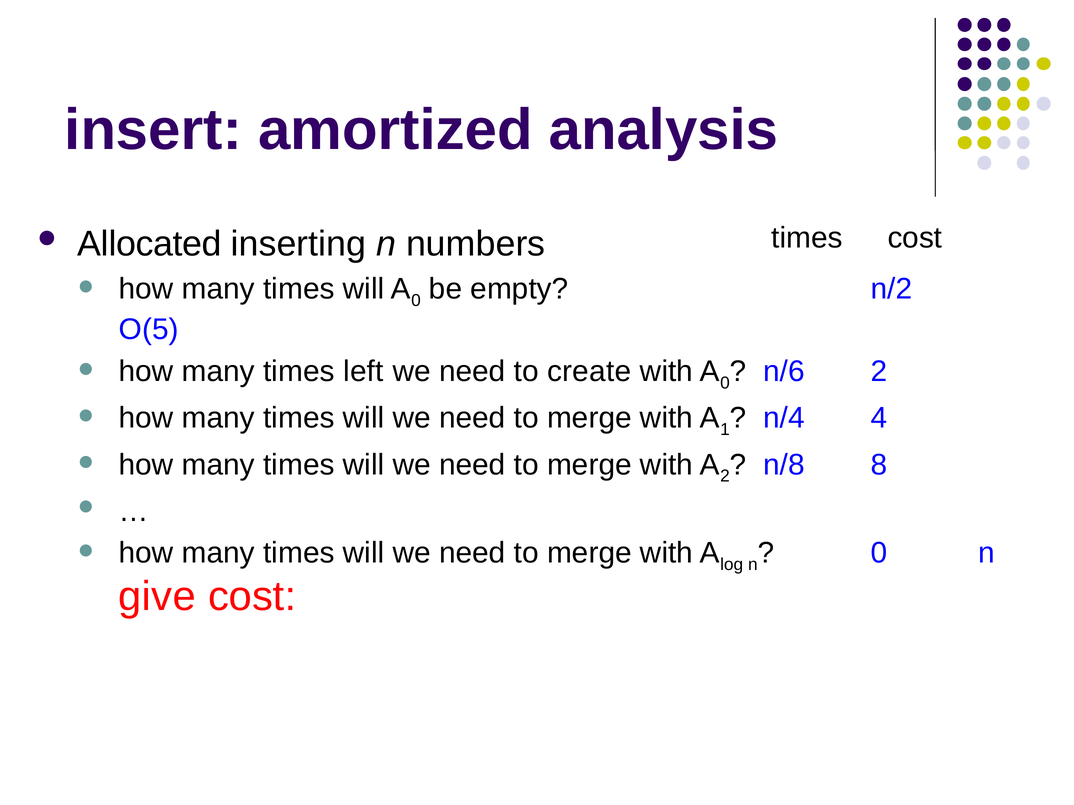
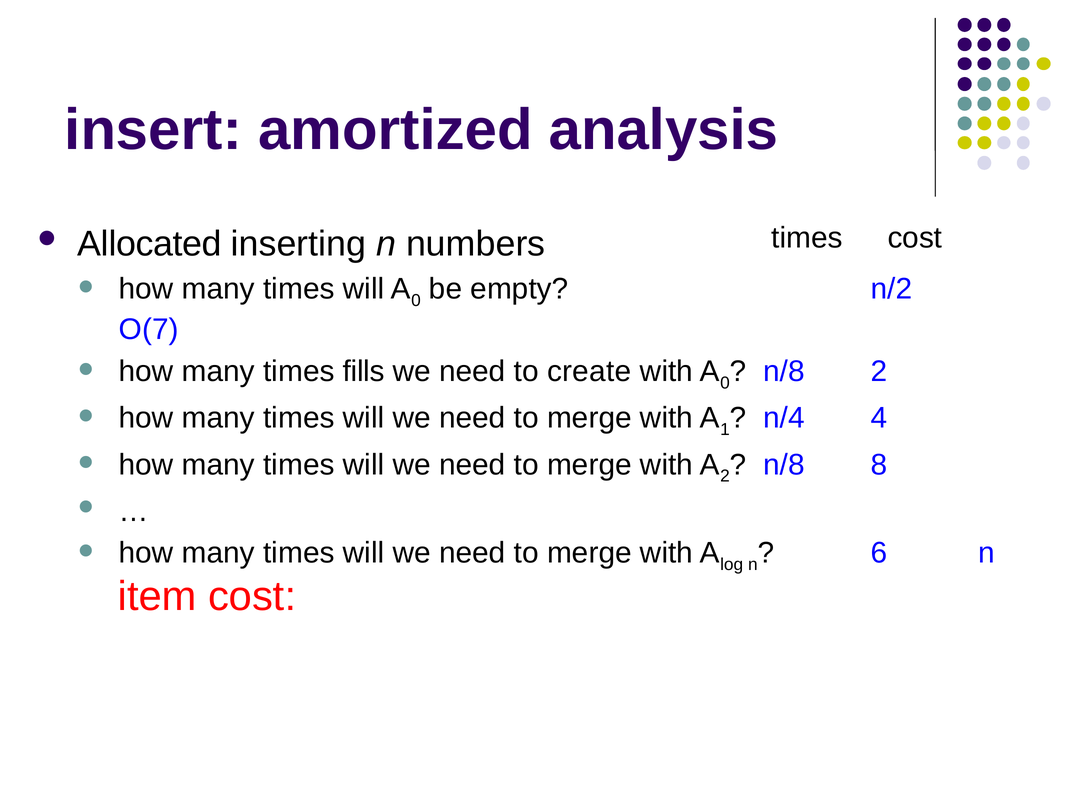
O(5: O(5 -> O(7
left: left -> fills
n/6 at (784, 372): n/6 -> n/8
0 at (879, 553): 0 -> 6
give: give -> item
